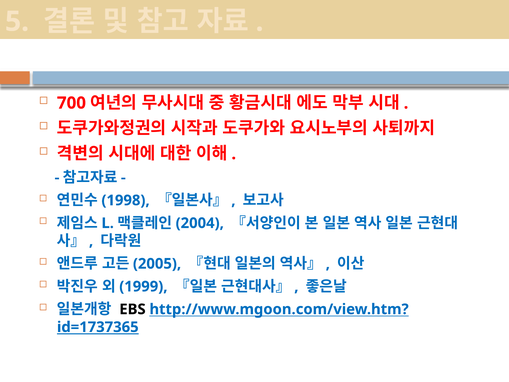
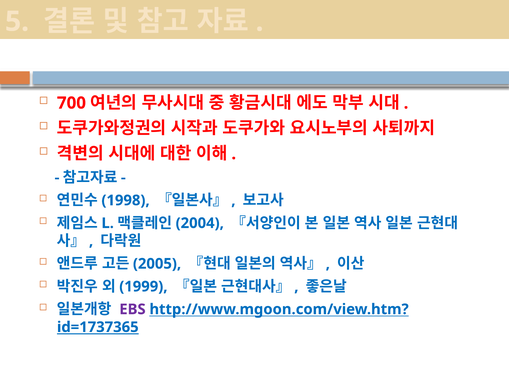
EBS colour: black -> purple
